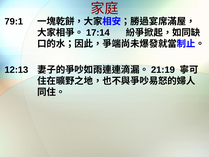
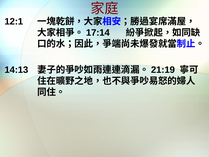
79:1: 79:1 -> 12:1
12:13: 12:13 -> 14:13
